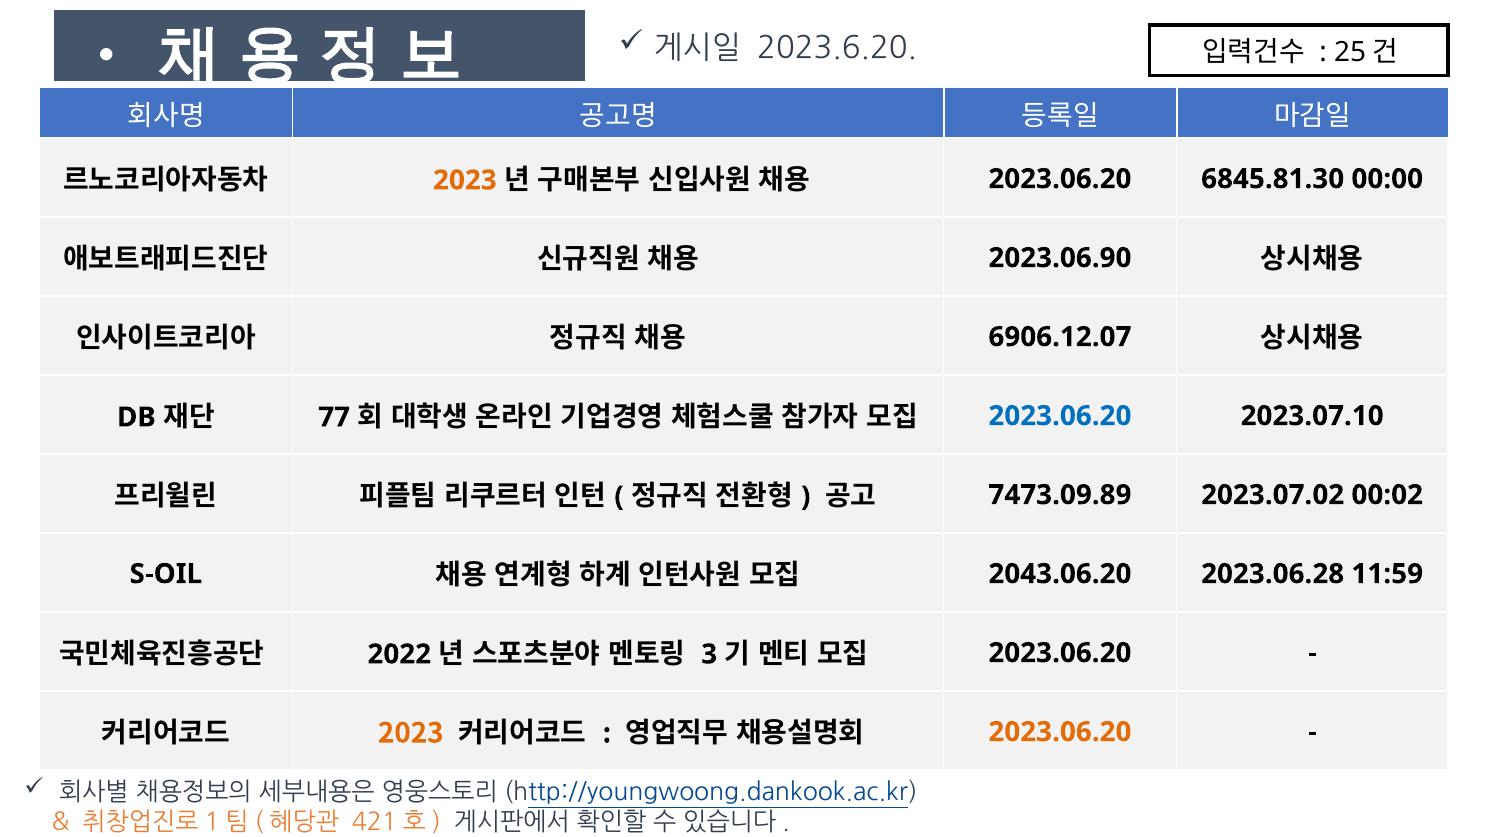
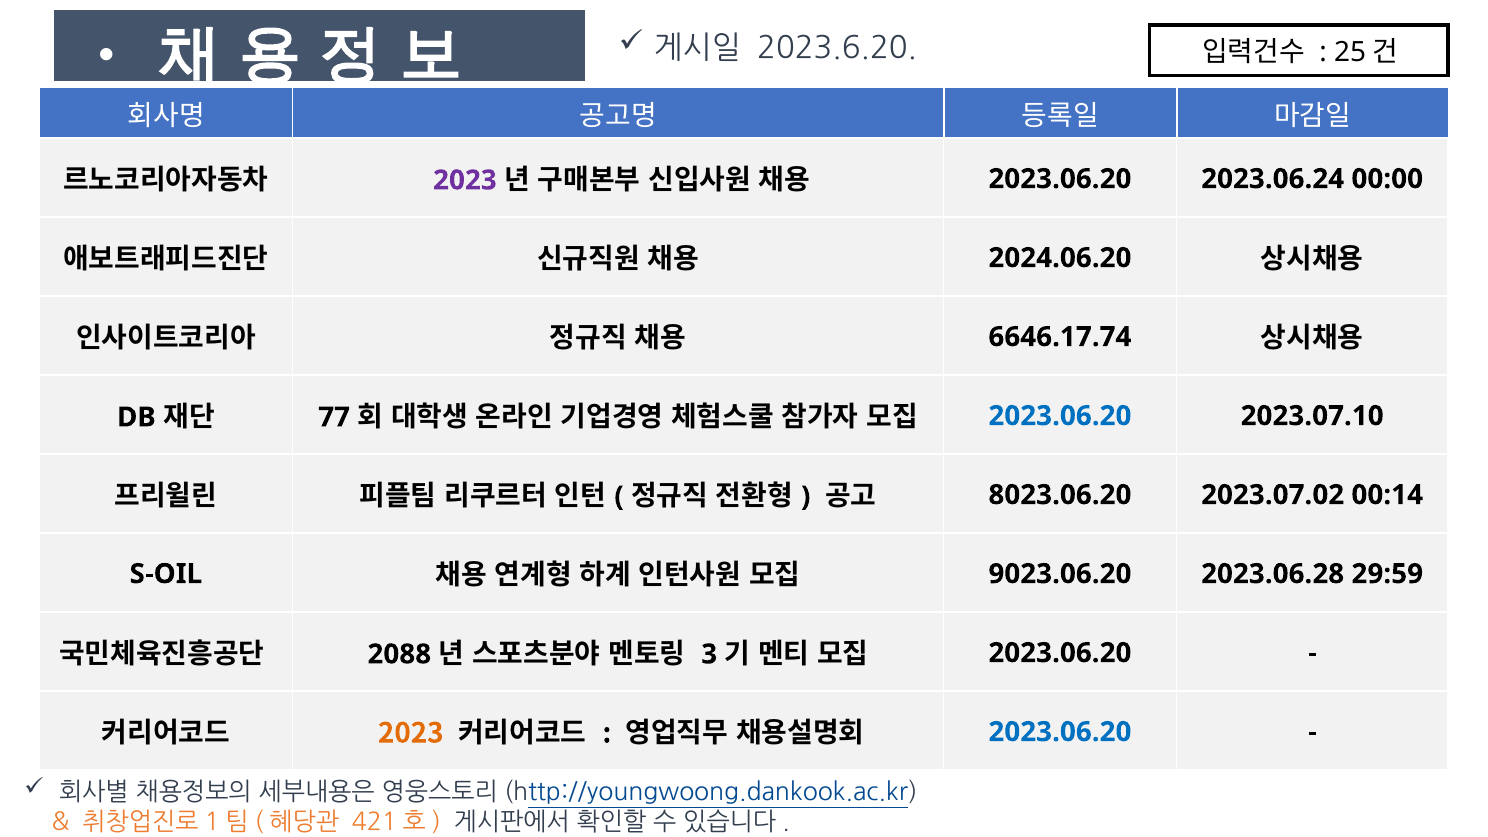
2023 at (465, 180) colour: orange -> purple
6845.81.30: 6845.81.30 -> 2023.06.24
2023.06.90: 2023.06.90 -> 2024.06.20
6906.12.07: 6906.12.07 -> 6646.17.74
7473.09.89: 7473.09.89 -> 8023.06.20
00:02: 00:02 -> 00:14
2043.06.20: 2043.06.20 -> 9023.06.20
11:59: 11:59 -> 29:59
2022: 2022 -> 2088
2023.06.20 at (1060, 732) colour: orange -> blue
